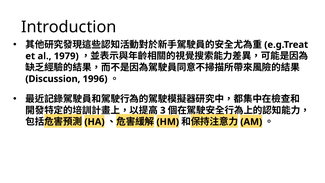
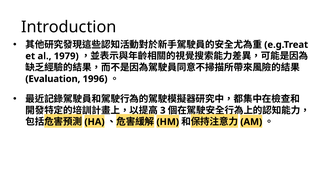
Discussion: Discussion -> Evaluation
